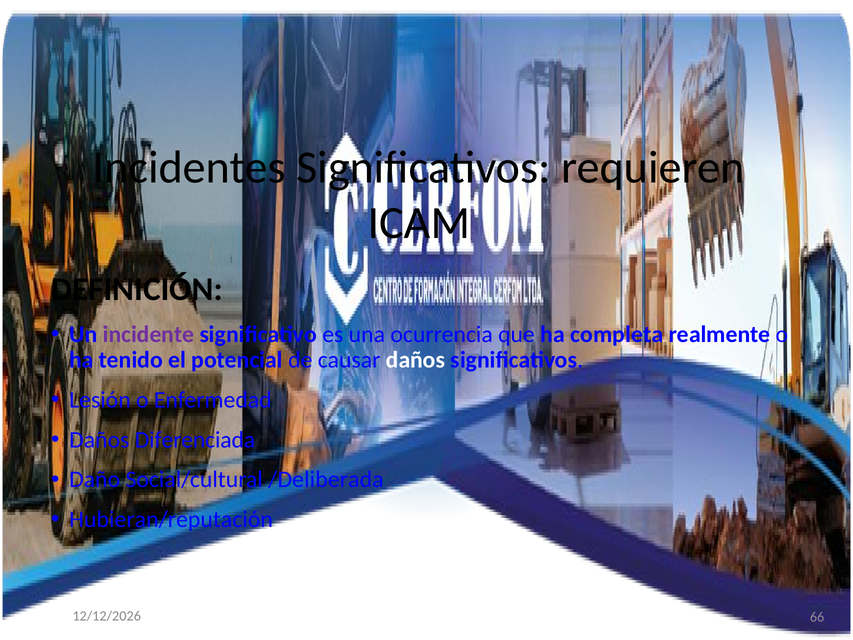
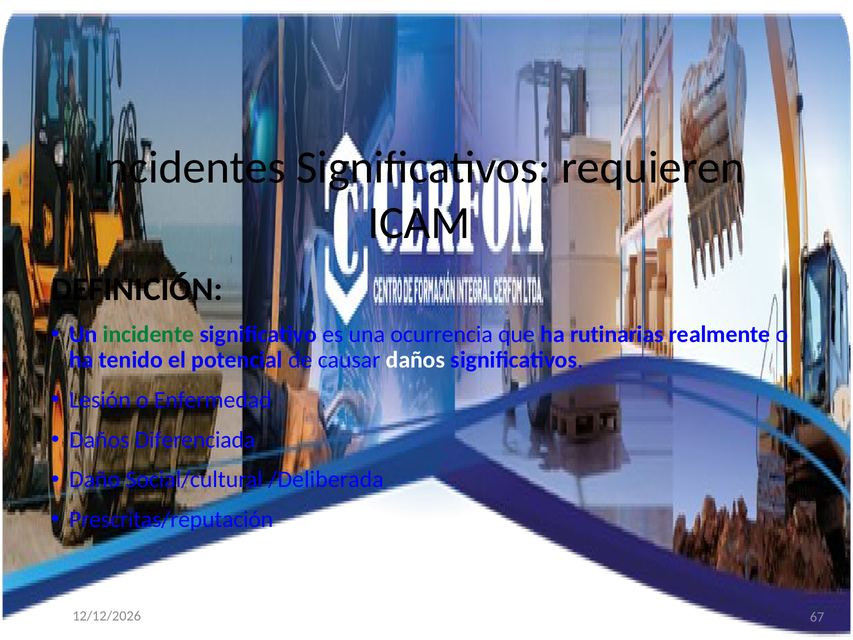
incidente colour: purple -> green
completa: completa -> rutinarias
Hubieran/reputación: Hubieran/reputación -> Prescritas/reputación
66: 66 -> 67
